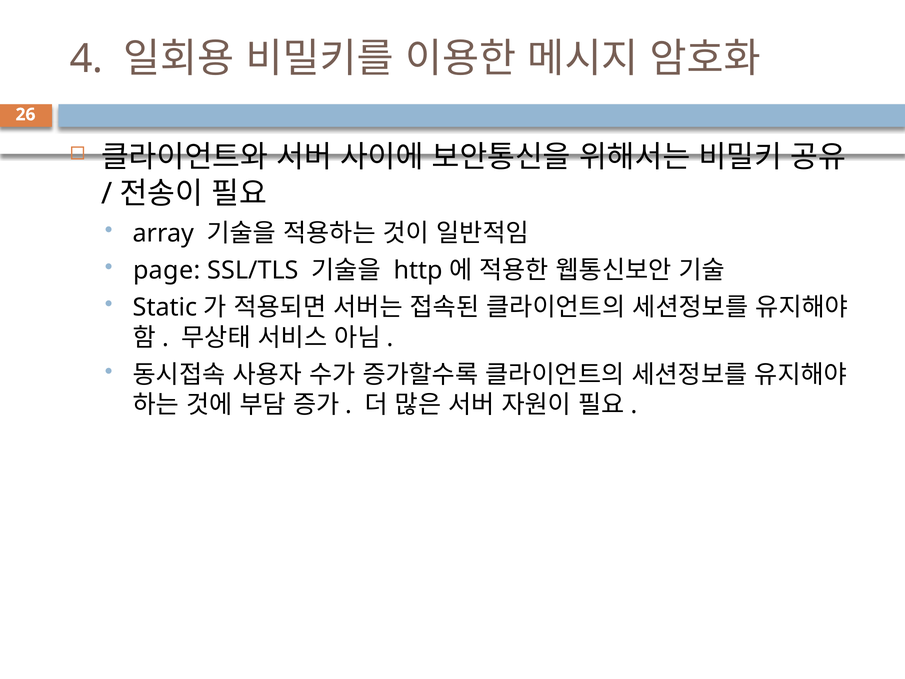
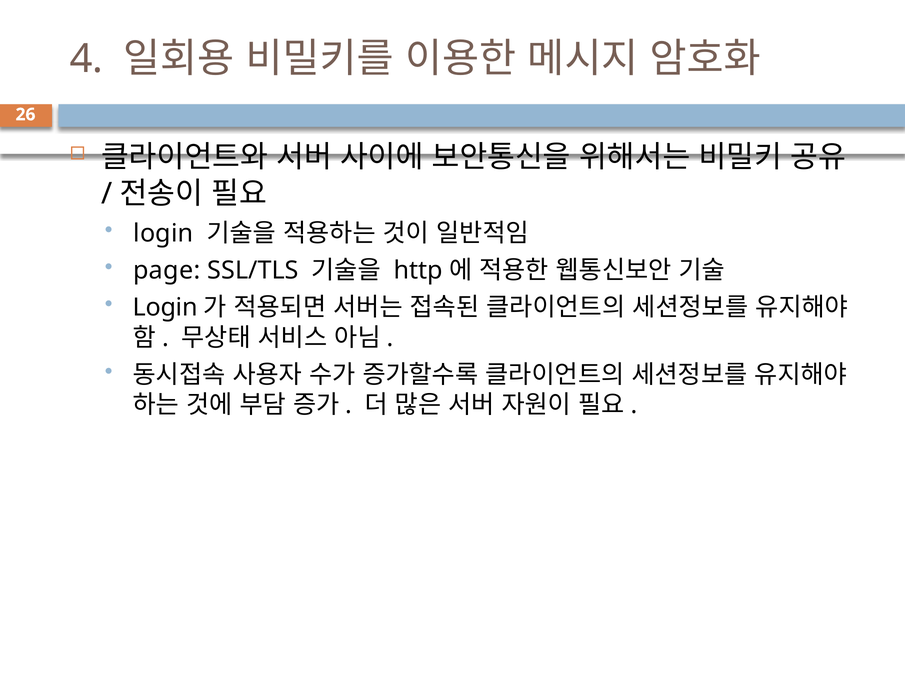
array at (164, 233): array -> login
Static at (165, 307): Static -> Login
